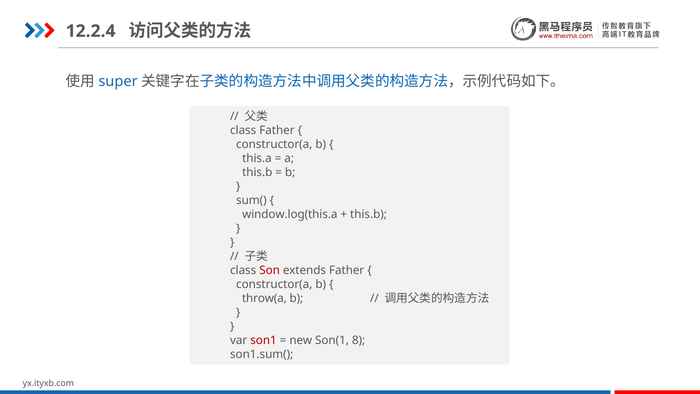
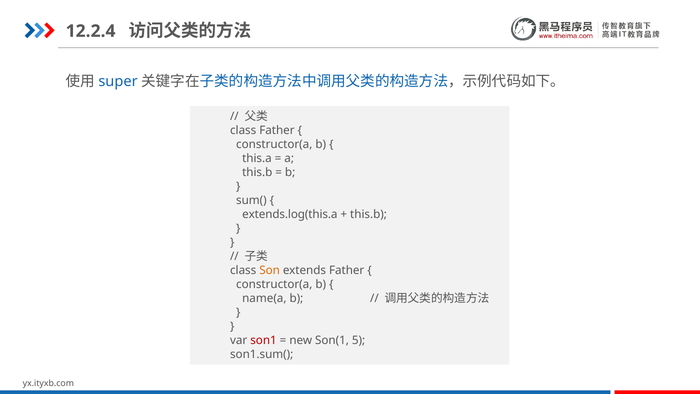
window.log(this.a: window.log(this.a -> extends.log(this.a
Son colour: red -> orange
throw(a: throw(a -> name(a
8: 8 -> 5
